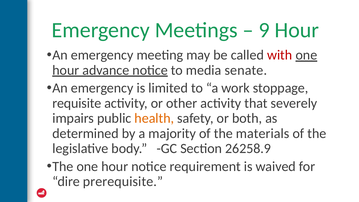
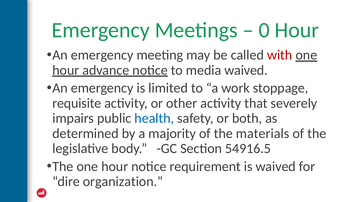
9: 9 -> 0
media senate: senate -> waived
health colour: orange -> blue
26258.9: 26258.9 -> 54916.5
prerequisite: prerequisite -> organization
